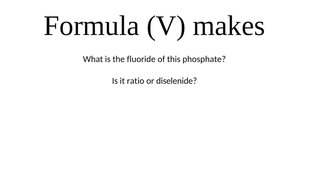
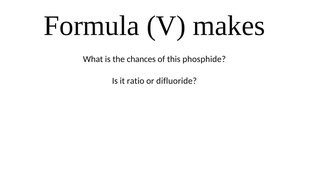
fluoride: fluoride -> chances
phosphate: phosphate -> phosphide
diselenide: diselenide -> difluoride
